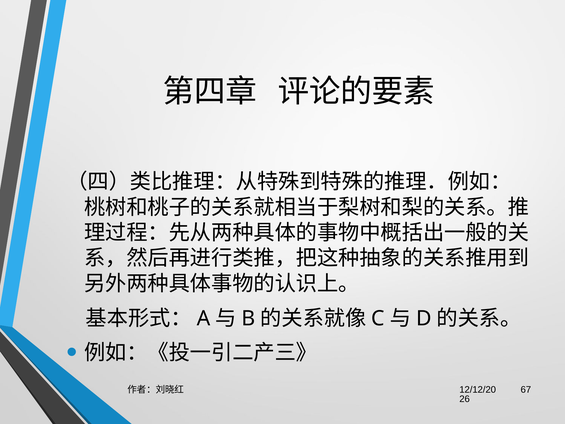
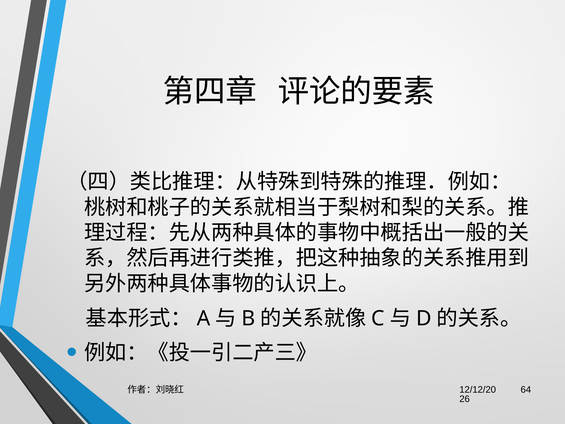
67: 67 -> 64
